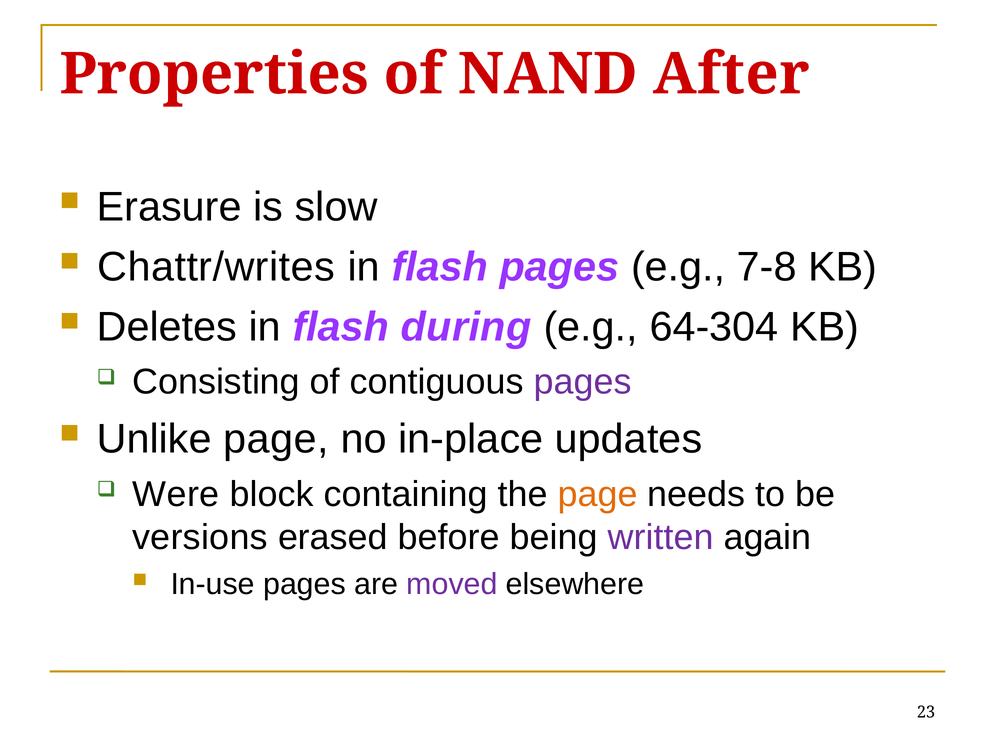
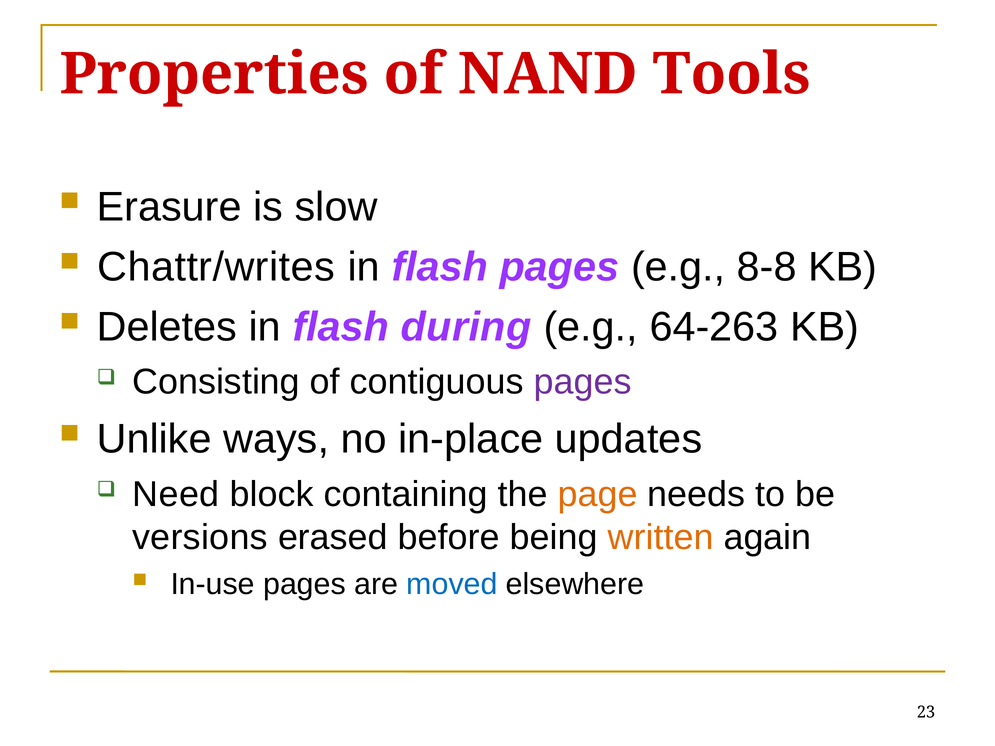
After: After -> Tools
7-8: 7-8 -> 8-8
64-304: 64-304 -> 64-263
Unlike page: page -> ways
Were: Were -> Need
written colour: purple -> orange
moved colour: purple -> blue
